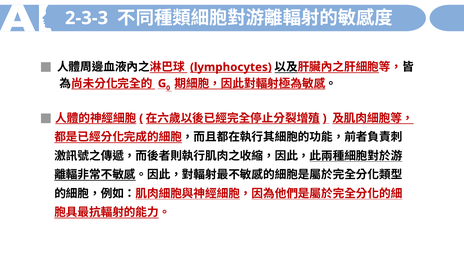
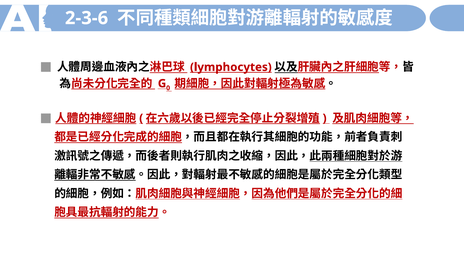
2-3-3: 2-3-3 -> 2-3-6
